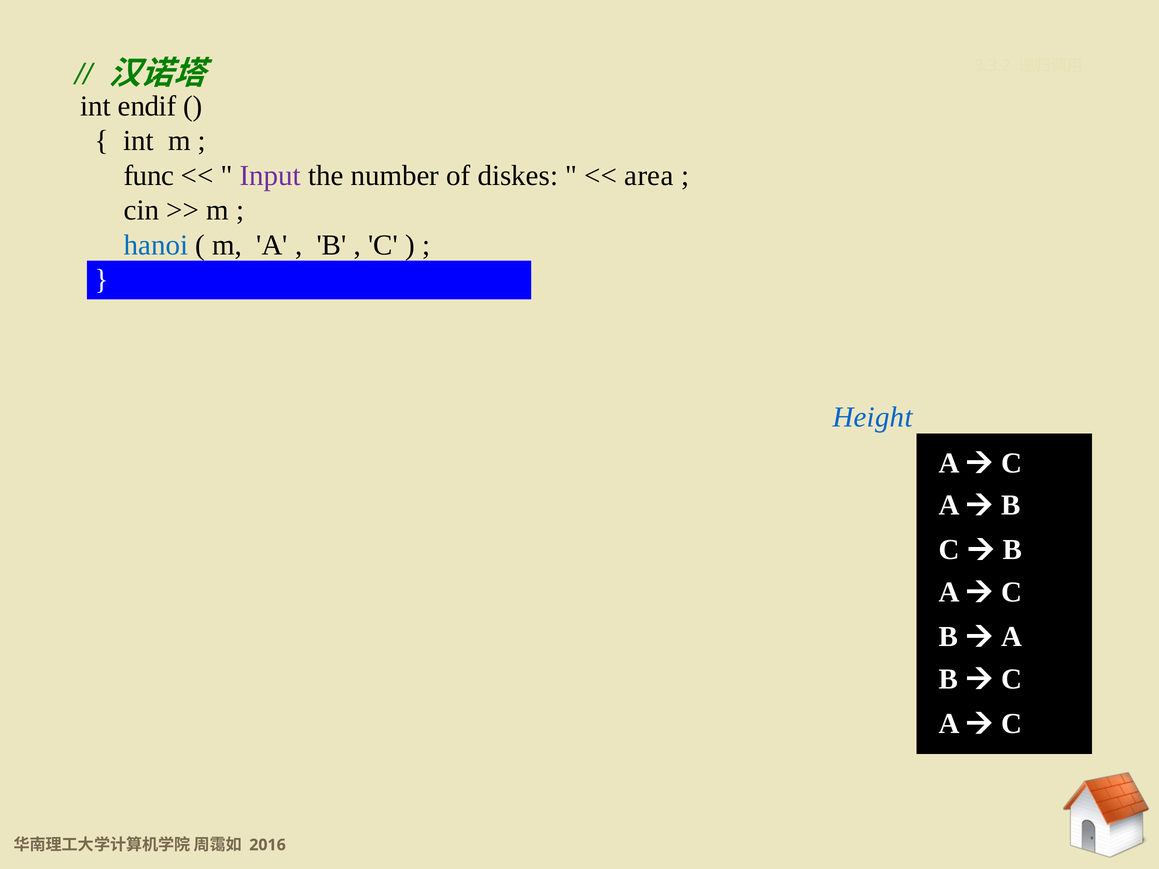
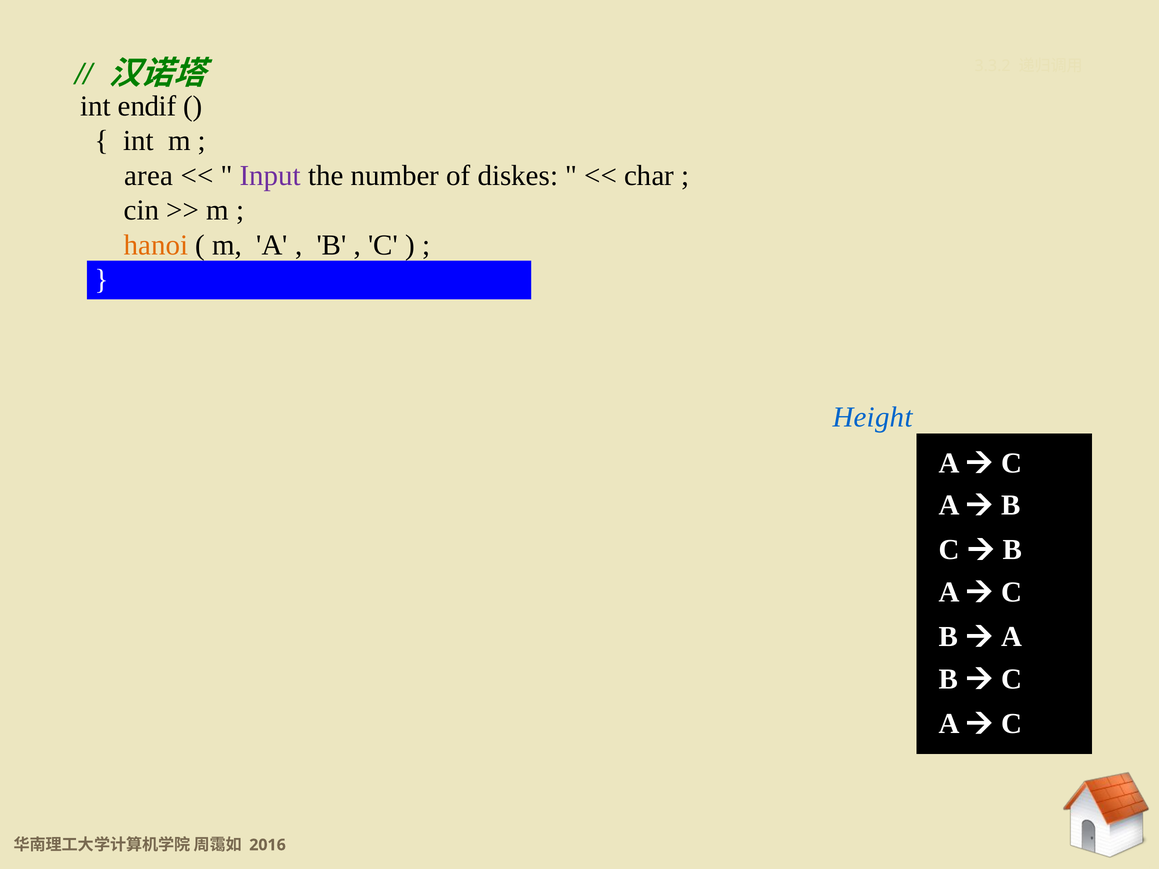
func: func -> area
area: area -> char
hanoi colour: blue -> orange
